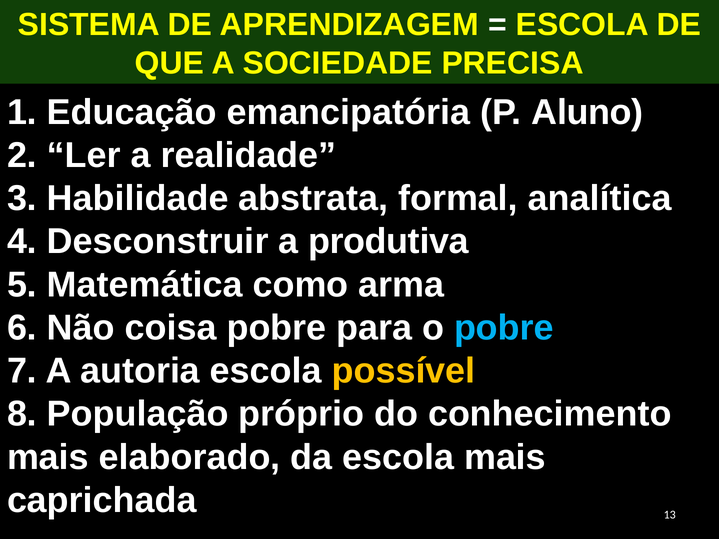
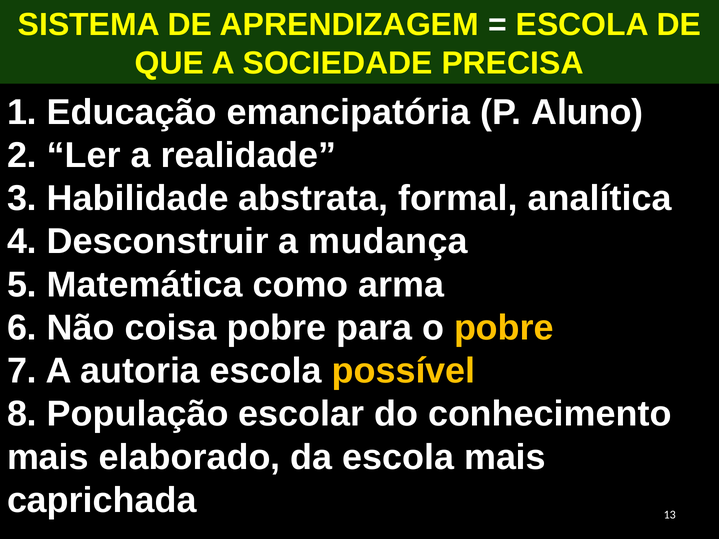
produtiva: produtiva -> mudança
pobre at (504, 328) colour: light blue -> yellow
próprio: próprio -> escolar
